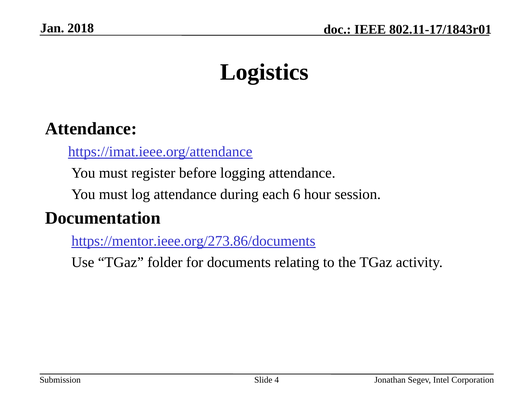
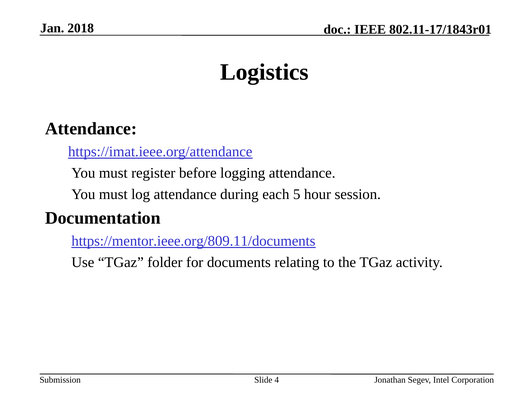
6: 6 -> 5
https://mentor.ieee.org/273.86/documents: https://mentor.ieee.org/273.86/documents -> https://mentor.ieee.org/809.11/documents
